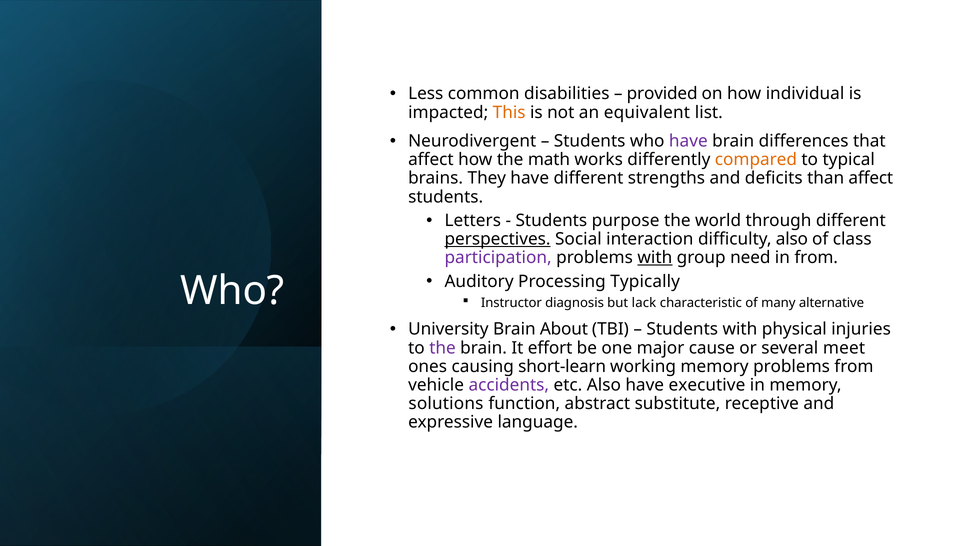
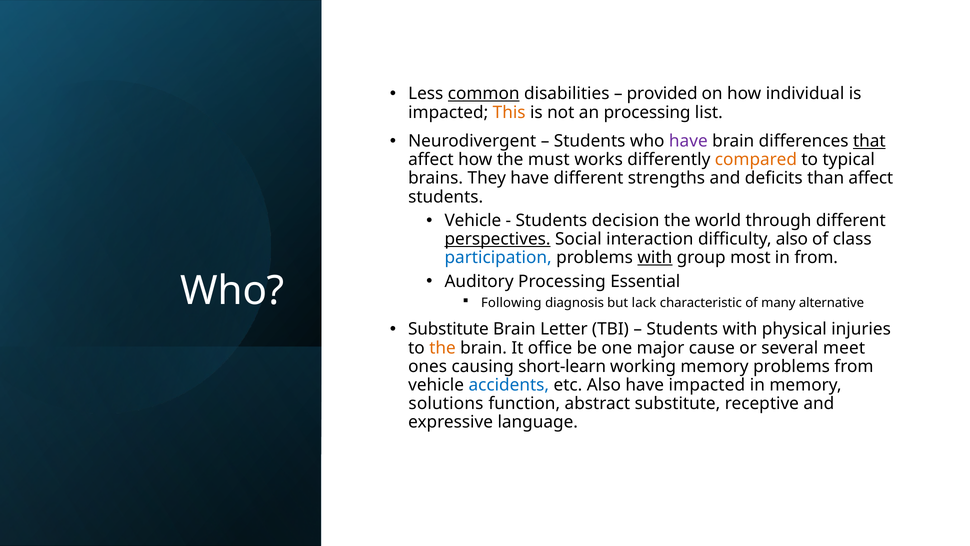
common underline: none -> present
an equivalent: equivalent -> processing
that underline: none -> present
math: math -> must
Letters at (473, 220): Letters -> Vehicle
purpose: purpose -> decision
participation colour: purple -> blue
need: need -> most
Typically: Typically -> Essential
Instructor: Instructor -> Following
University at (448, 329): University -> Substitute
About: About -> Letter
the at (443, 348) colour: purple -> orange
effort: effort -> office
accidents colour: purple -> blue
have executive: executive -> impacted
